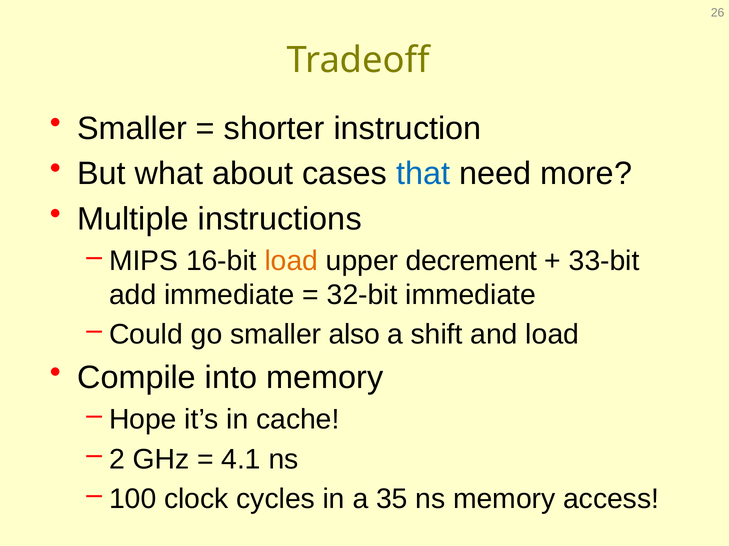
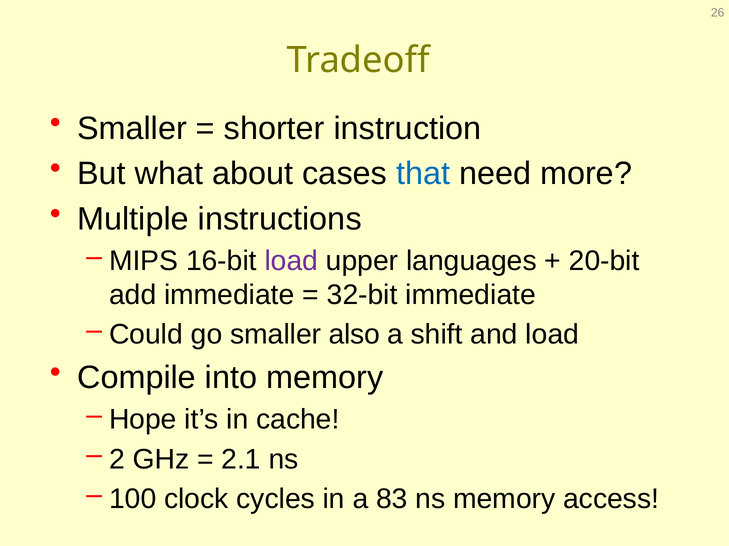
load at (291, 261) colour: orange -> purple
decrement: decrement -> languages
33-bit: 33-bit -> 20-bit
4.1: 4.1 -> 2.1
35: 35 -> 83
